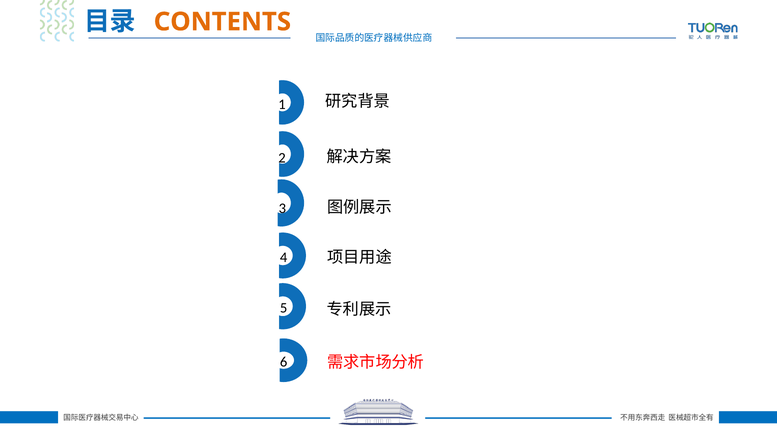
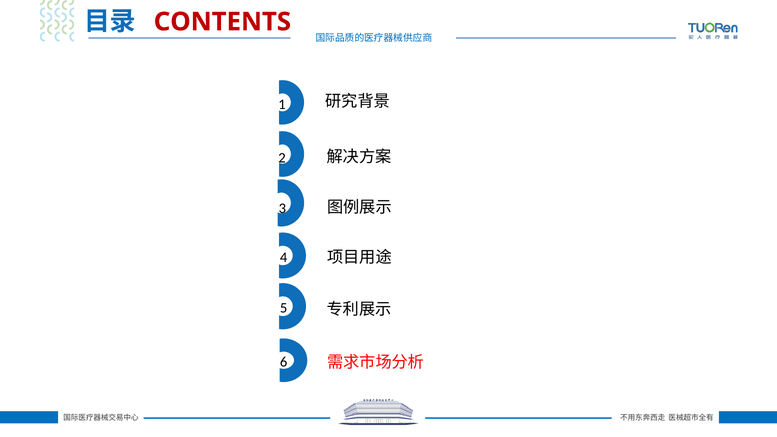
CONTENTS colour: orange -> red
